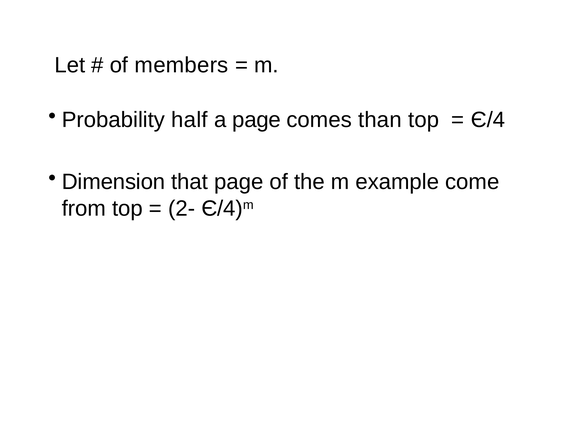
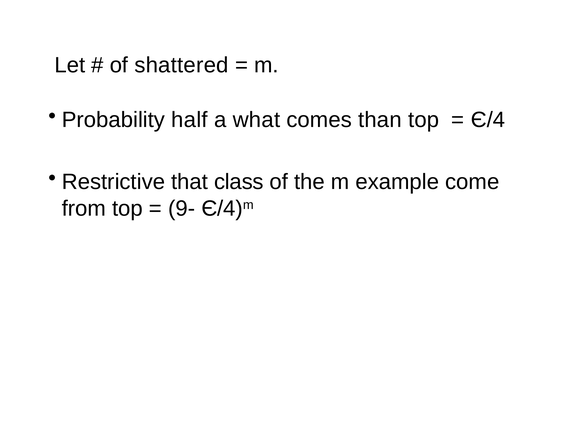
members: members -> shattered
a page: page -> what
Dimension: Dimension -> Restrictive
that page: page -> class
2-: 2- -> 9-
